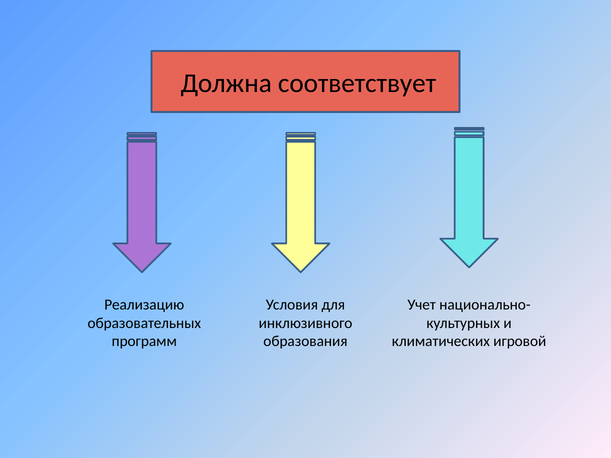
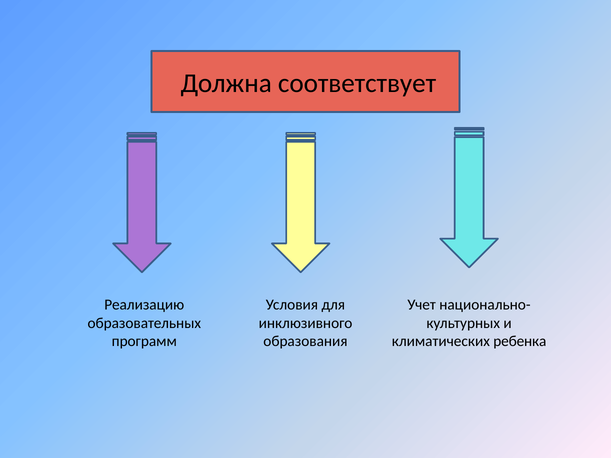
игровой: игровой -> ребенка
